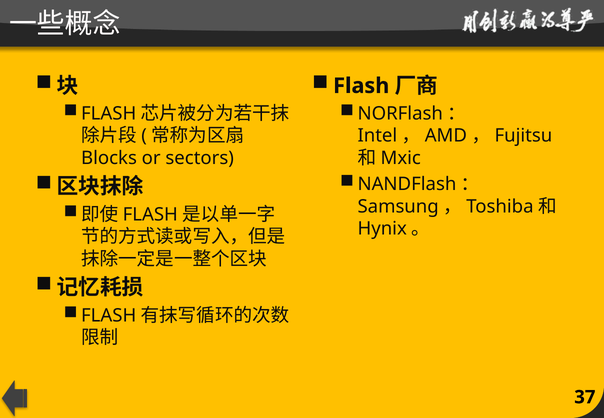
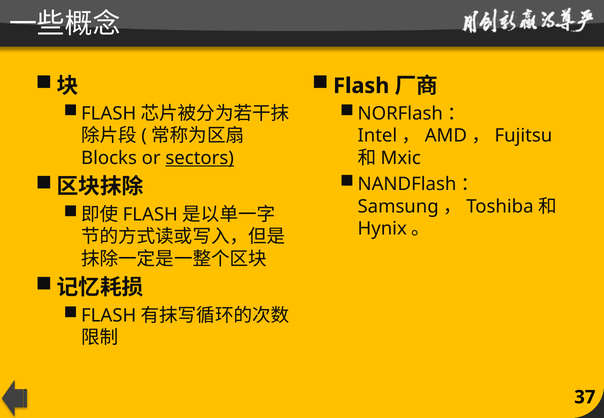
sectors underline: none -> present
